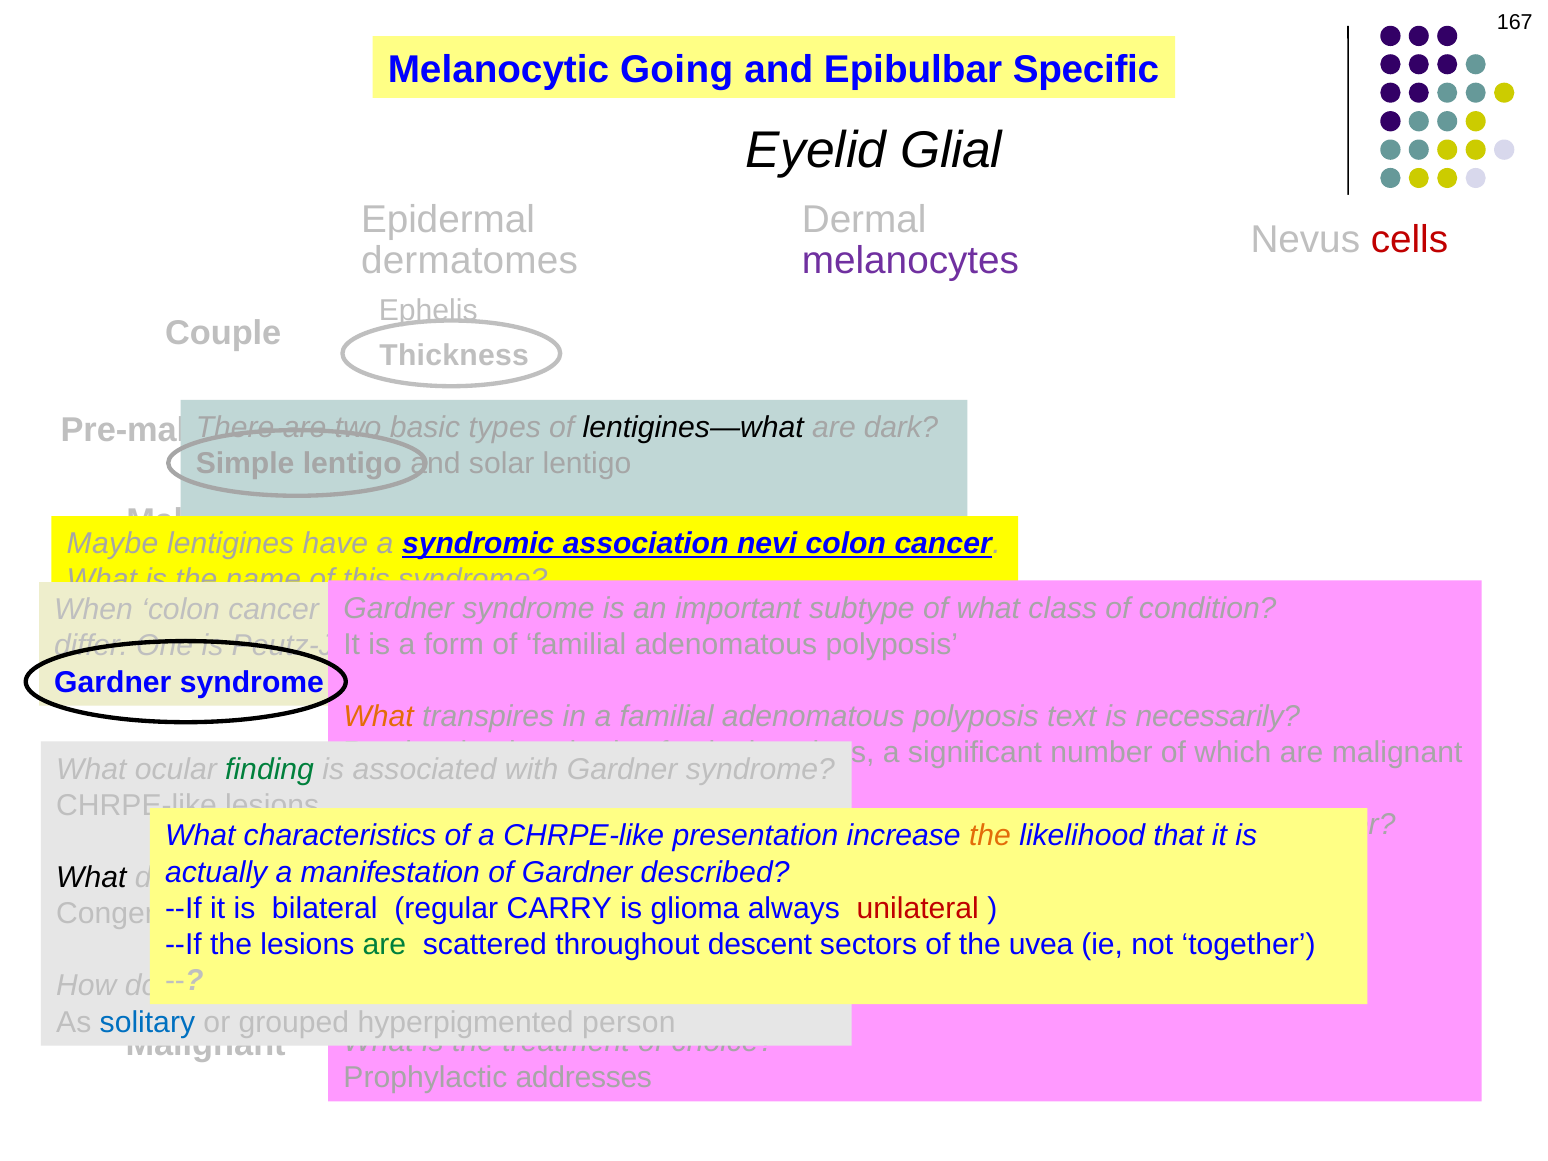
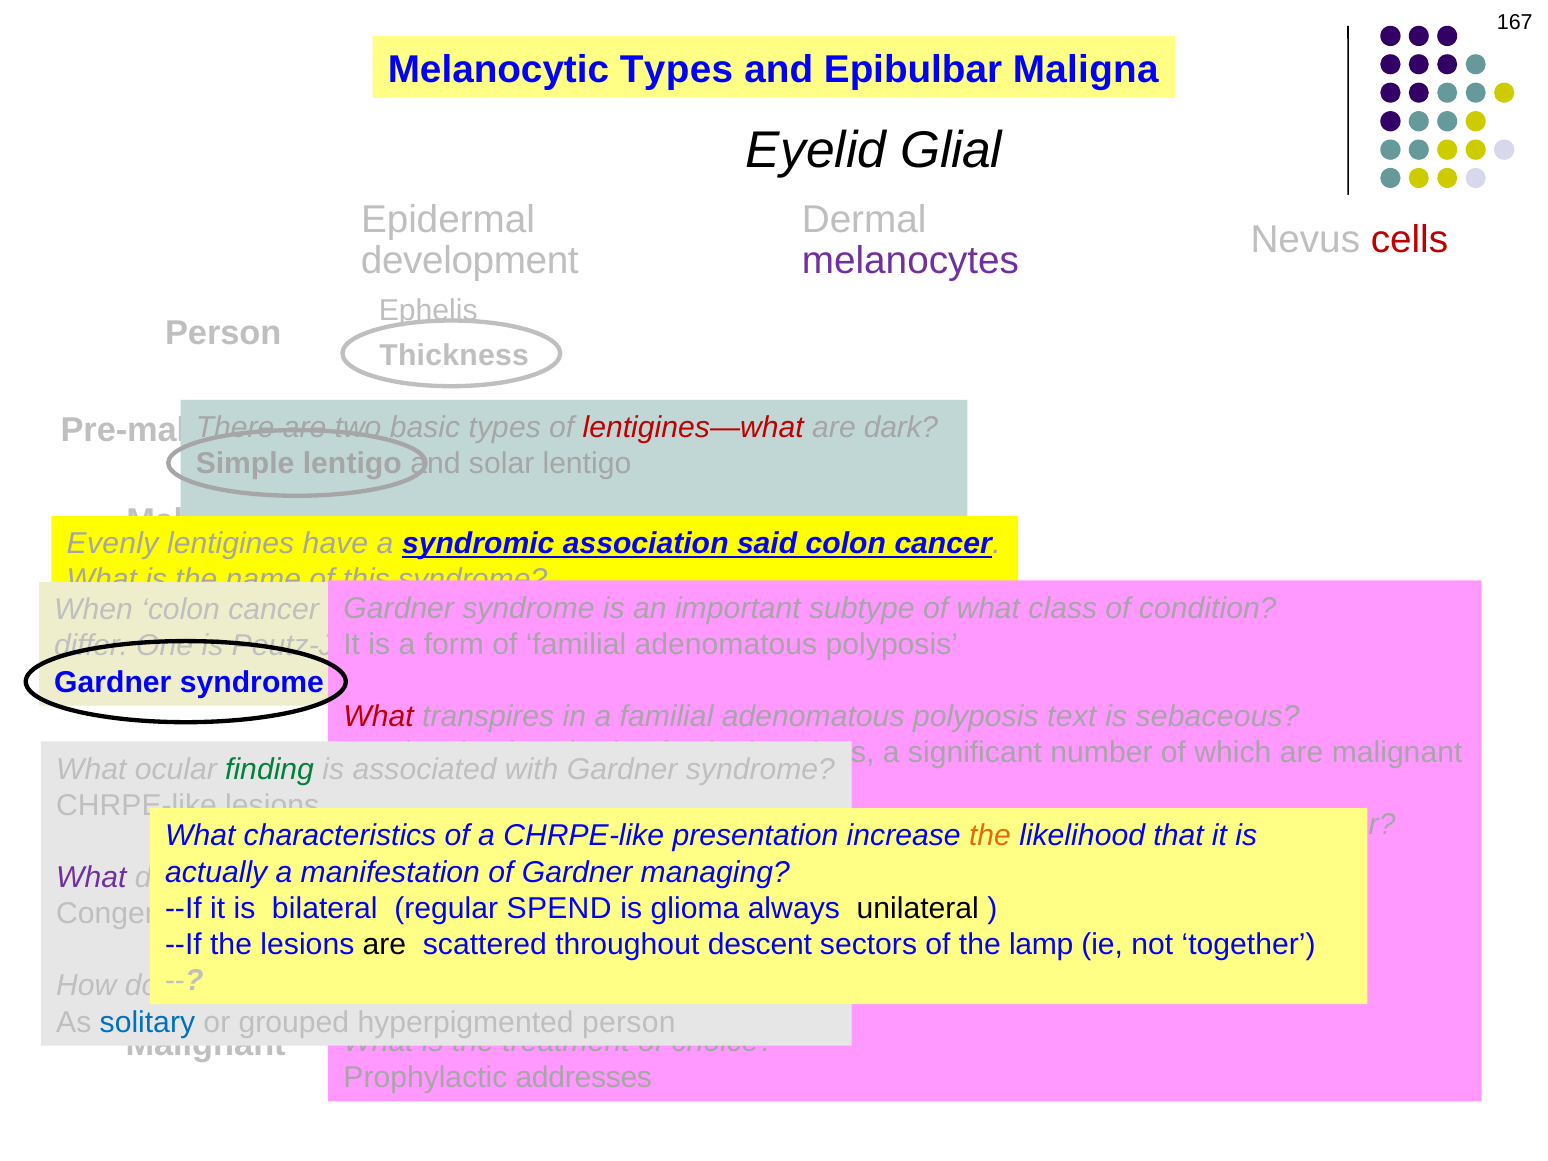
Melanocytic Going: Going -> Types
Specific: Specific -> Maligna
dermatomes: dermatomes -> development
Couple at (223, 333): Couple -> Person
lentigines—what colour: black -> red
Maybe at (113, 544): Maybe -> Evenly
nevi: nevi -> said
What at (379, 717) colour: orange -> red
necessarily: necessarily -> sebaceous
described: described -> managing
What at (91, 878) colour: black -> purple
CARRY: CARRY -> SPEND
unilateral colour: red -> black
are at (384, 944) colour: green -> black
uvea: uvea -> lamp
